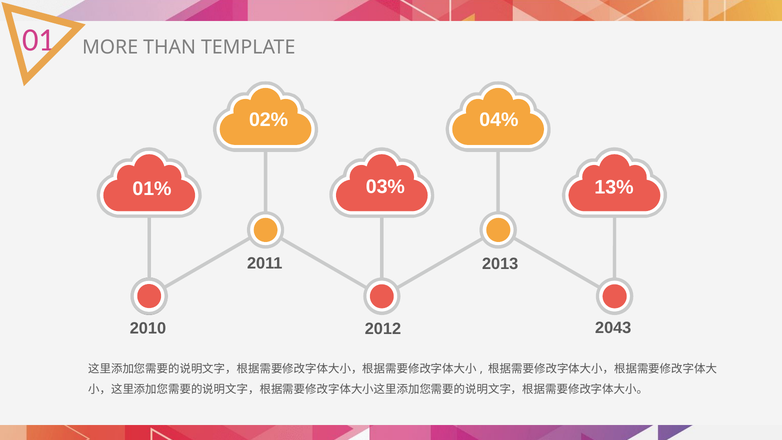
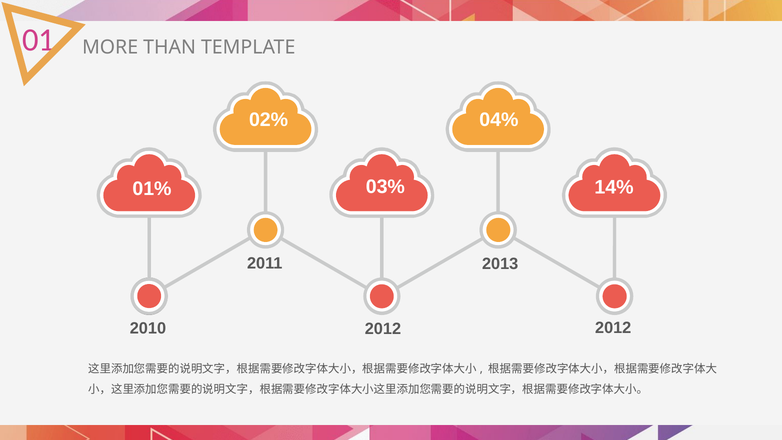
13%: 13% -> 14%
2043 at (613, 328): 2043 -> 2012
